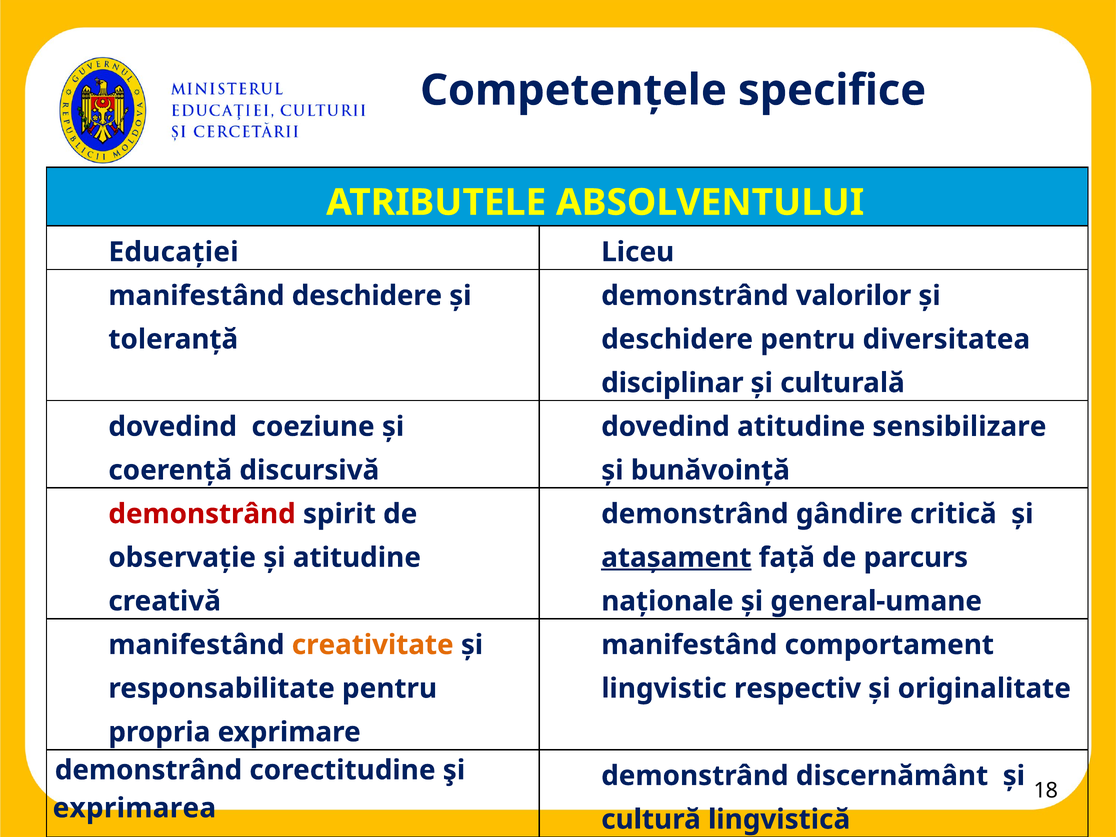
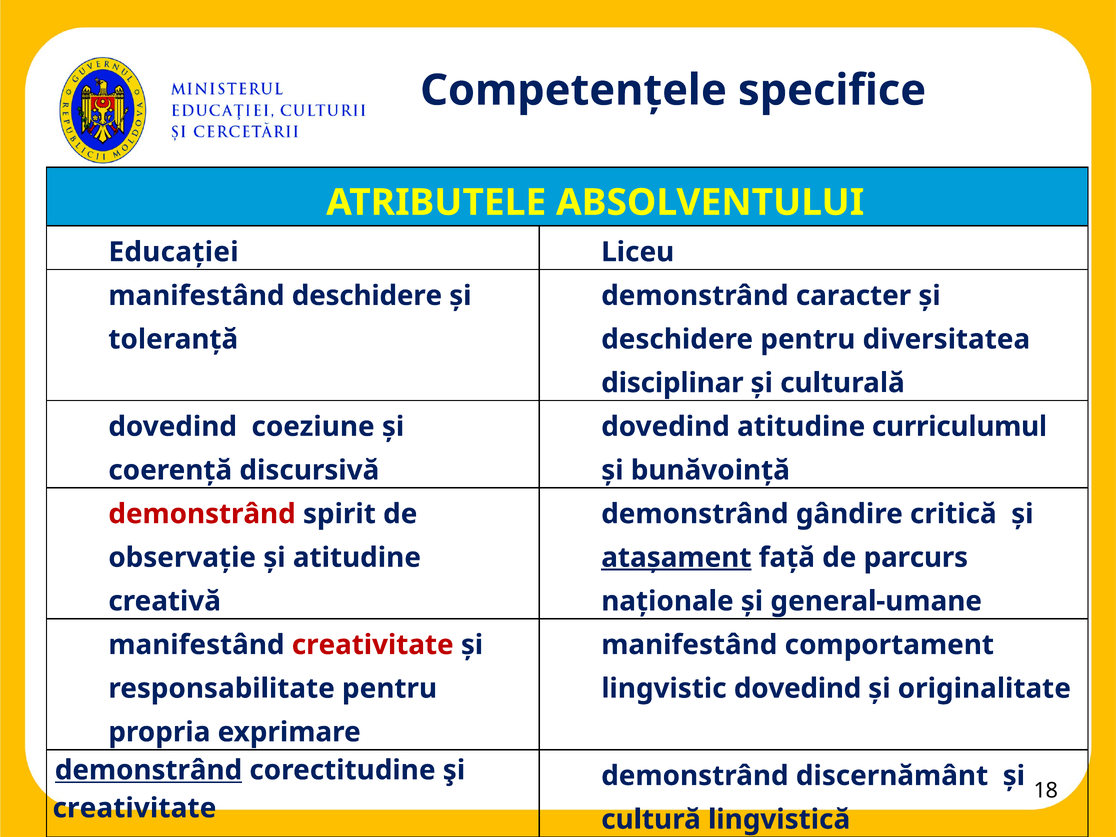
valorilor: valorilor -> caracter
sensibilizare: sensibilizare -> curriculumul
creativitate at (373, 645) colour: orange -> red
lingvistic respectiv: respectiv -> dovedind
demonstrând at (148, 770) underline: none -> present
exprimarea at (134, 808): exprimarea -> creativitate
